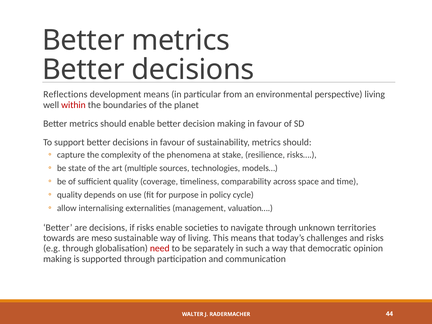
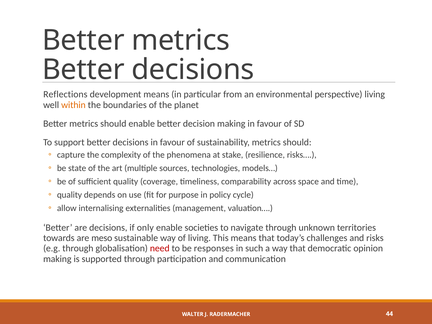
within colour: red -> orange
if risks: risks -> only
separately: separately -> responses
